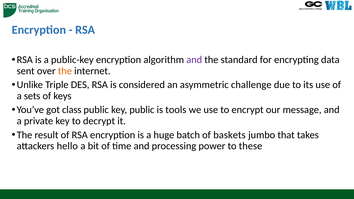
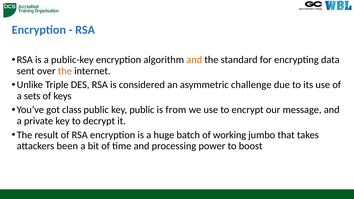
and at (194, 60) colour: purple -> orange
tools: tools -> from
baskets: baskets -> working
hello: hello -> been
these: these -> boost
